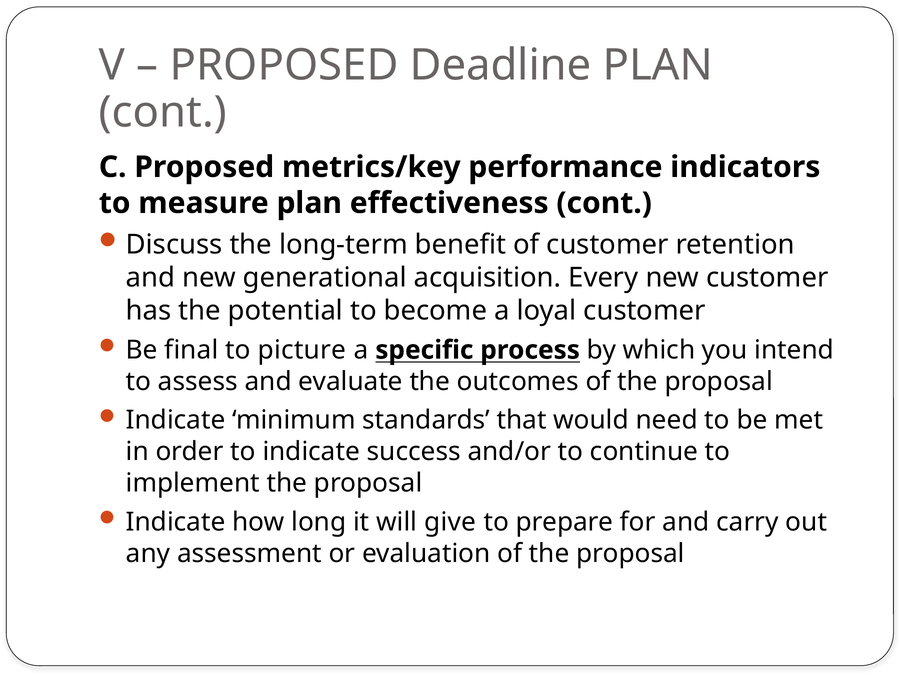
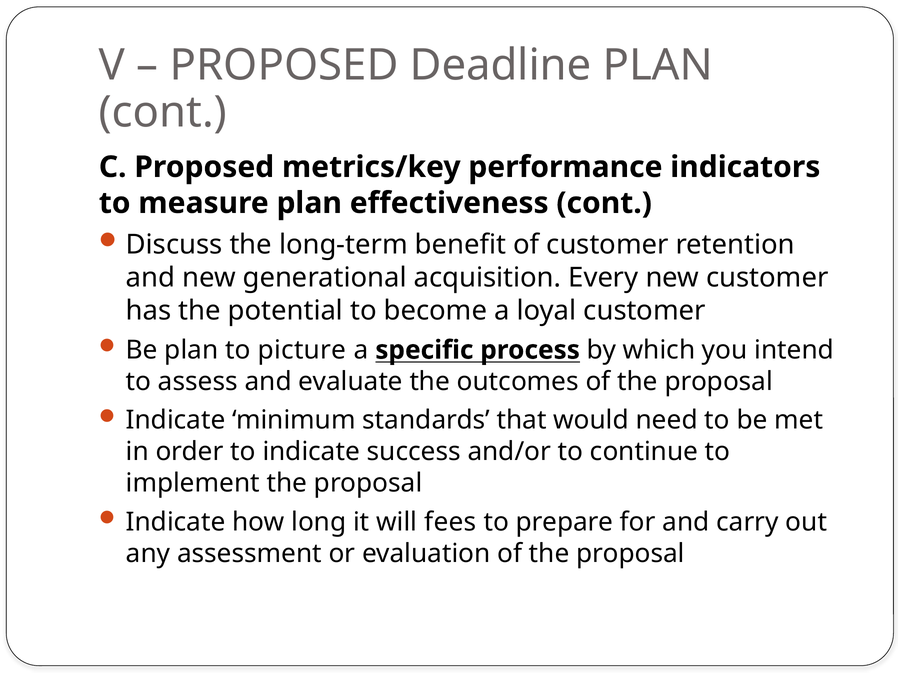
Be final: final -> plan
give: give -> fees
